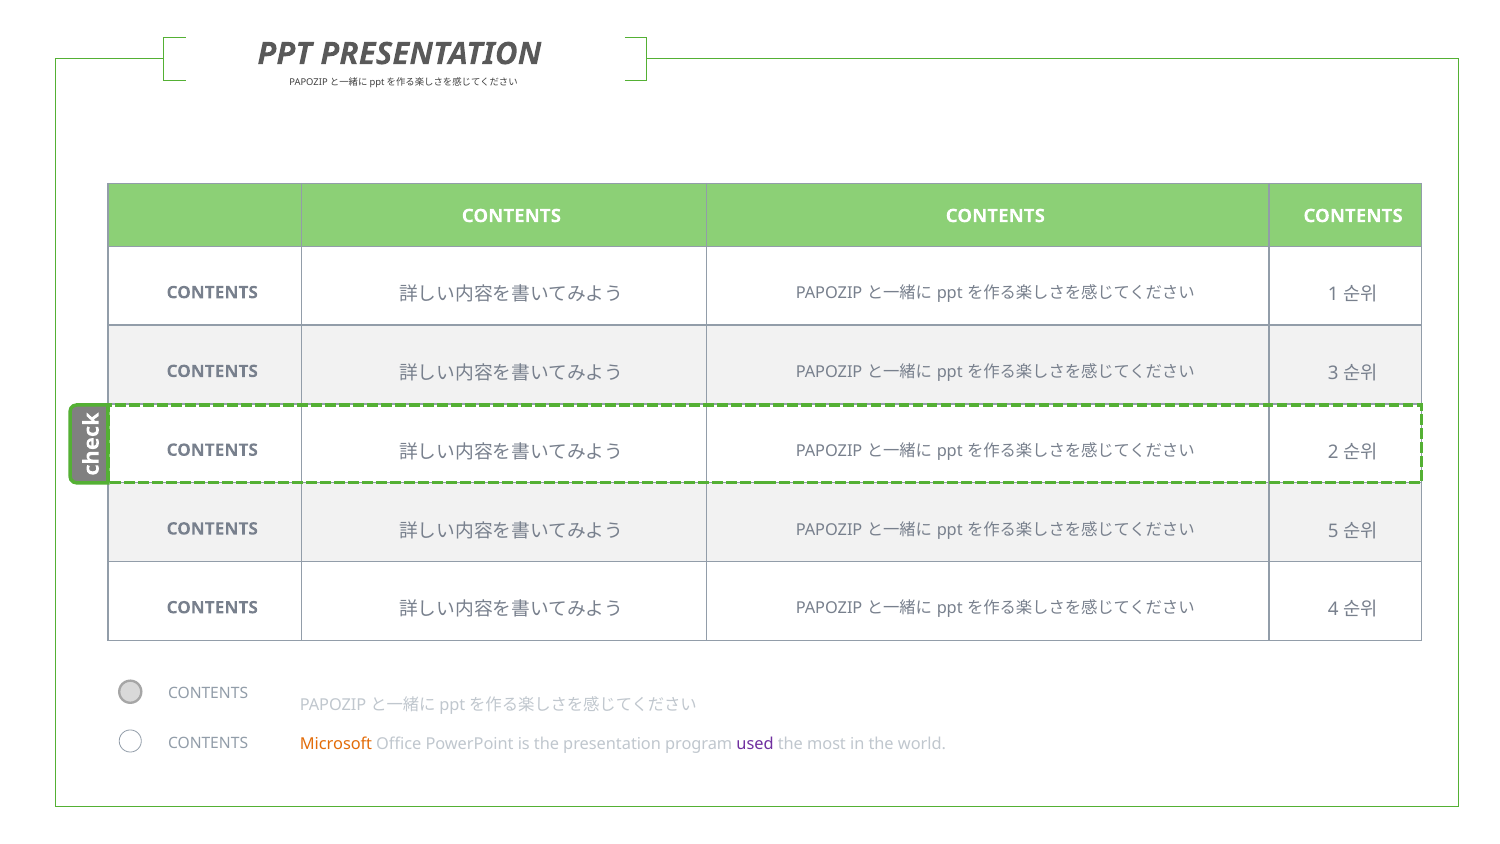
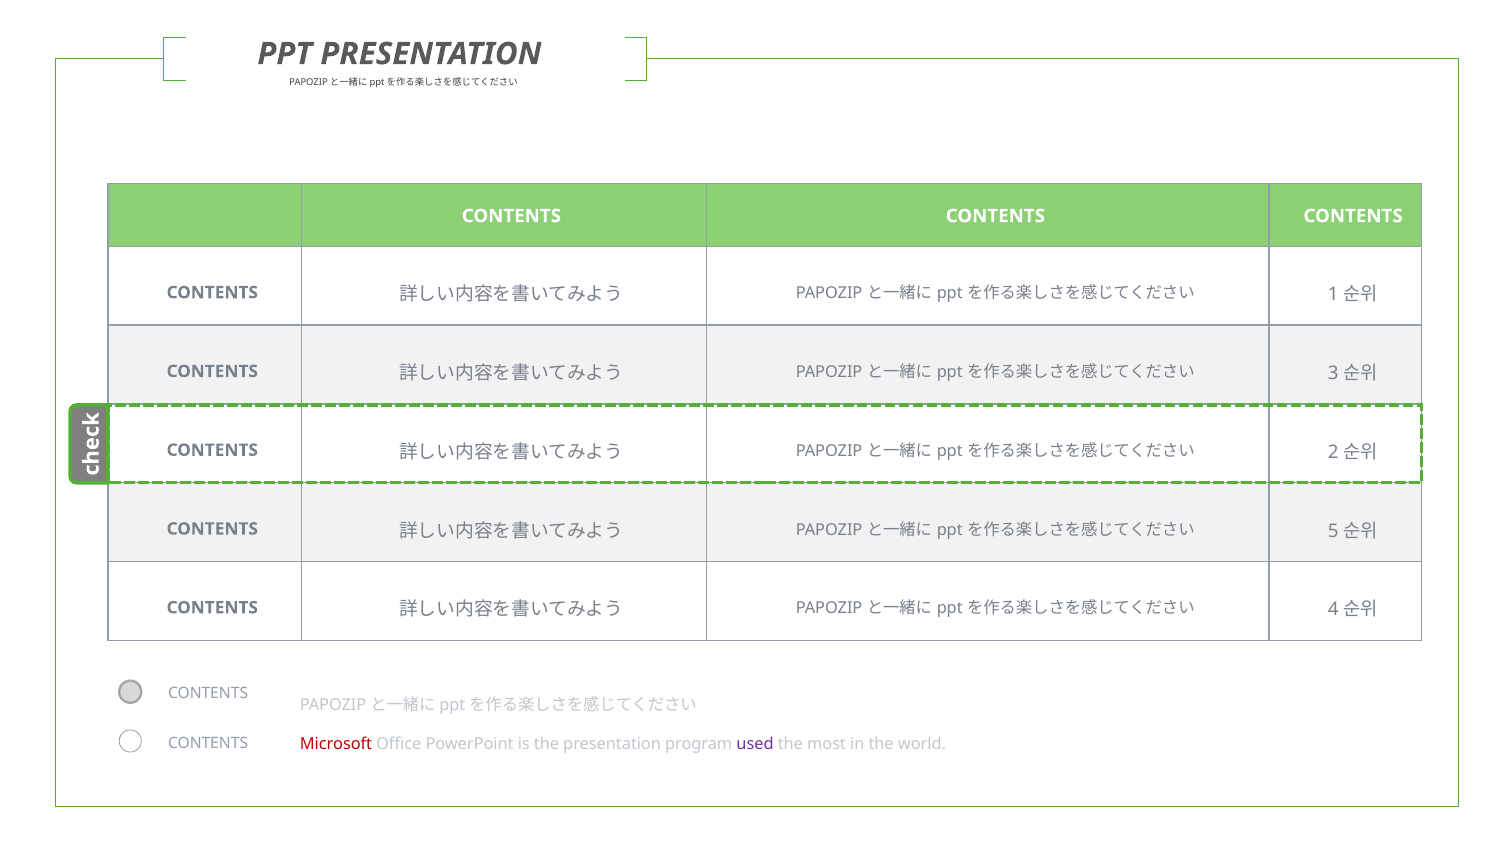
Microsoft colour: orange -> red
